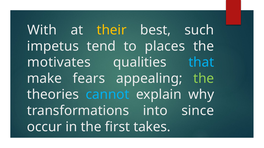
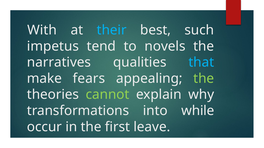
their colour: yellow -> light blue
places: places -> novels
motivates: motivates -> narratives
cannot colour: light blue -> light green
since: since -> while
takes: takes -> leave
